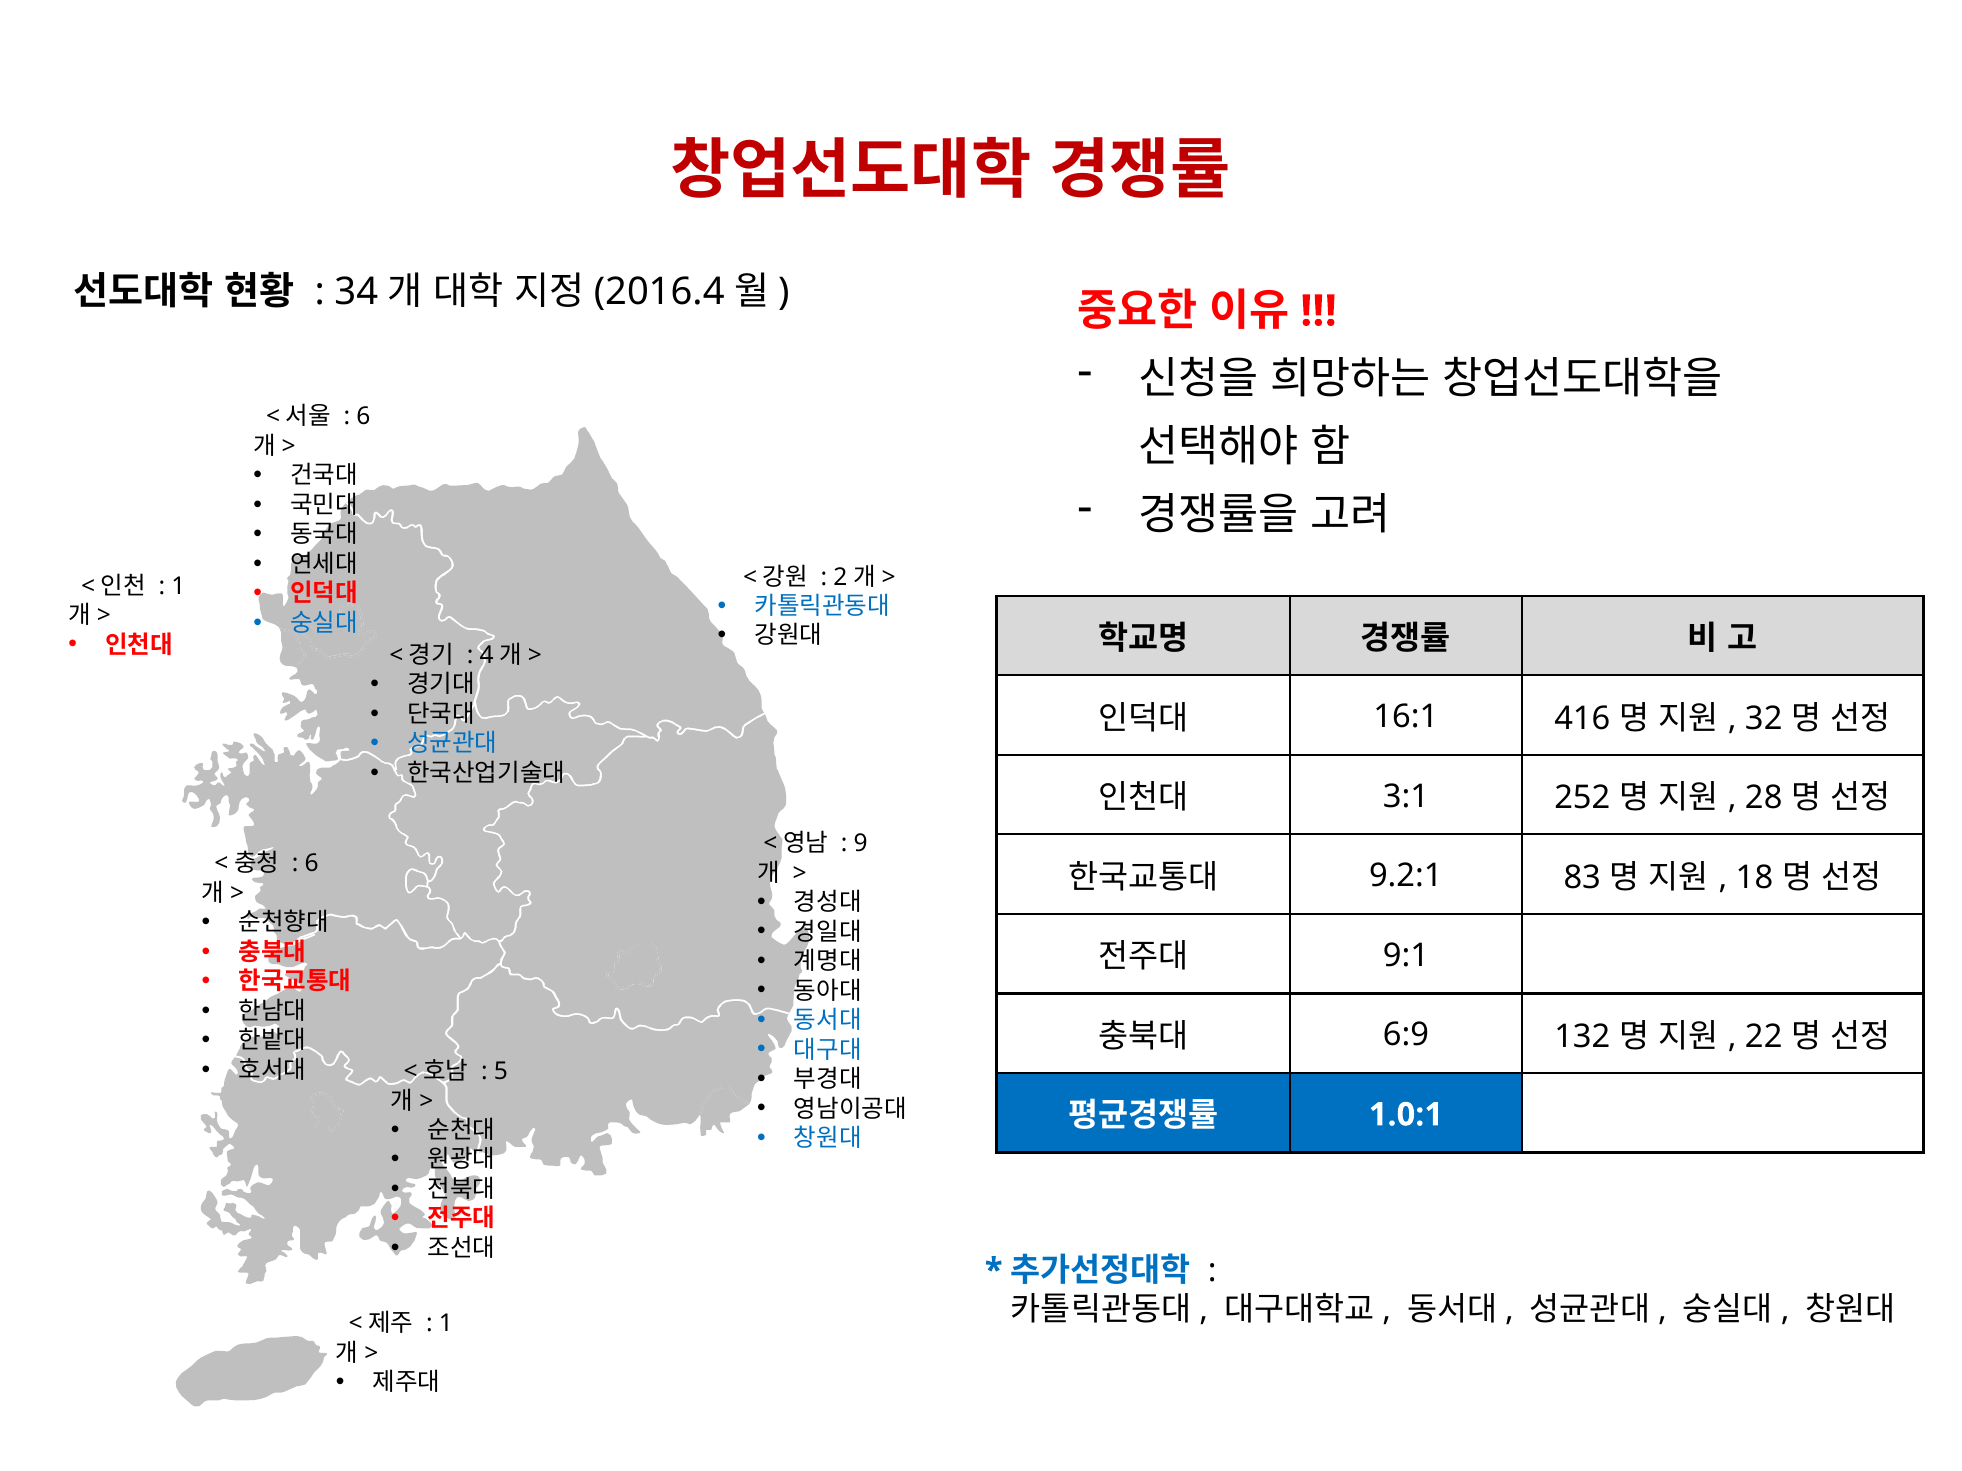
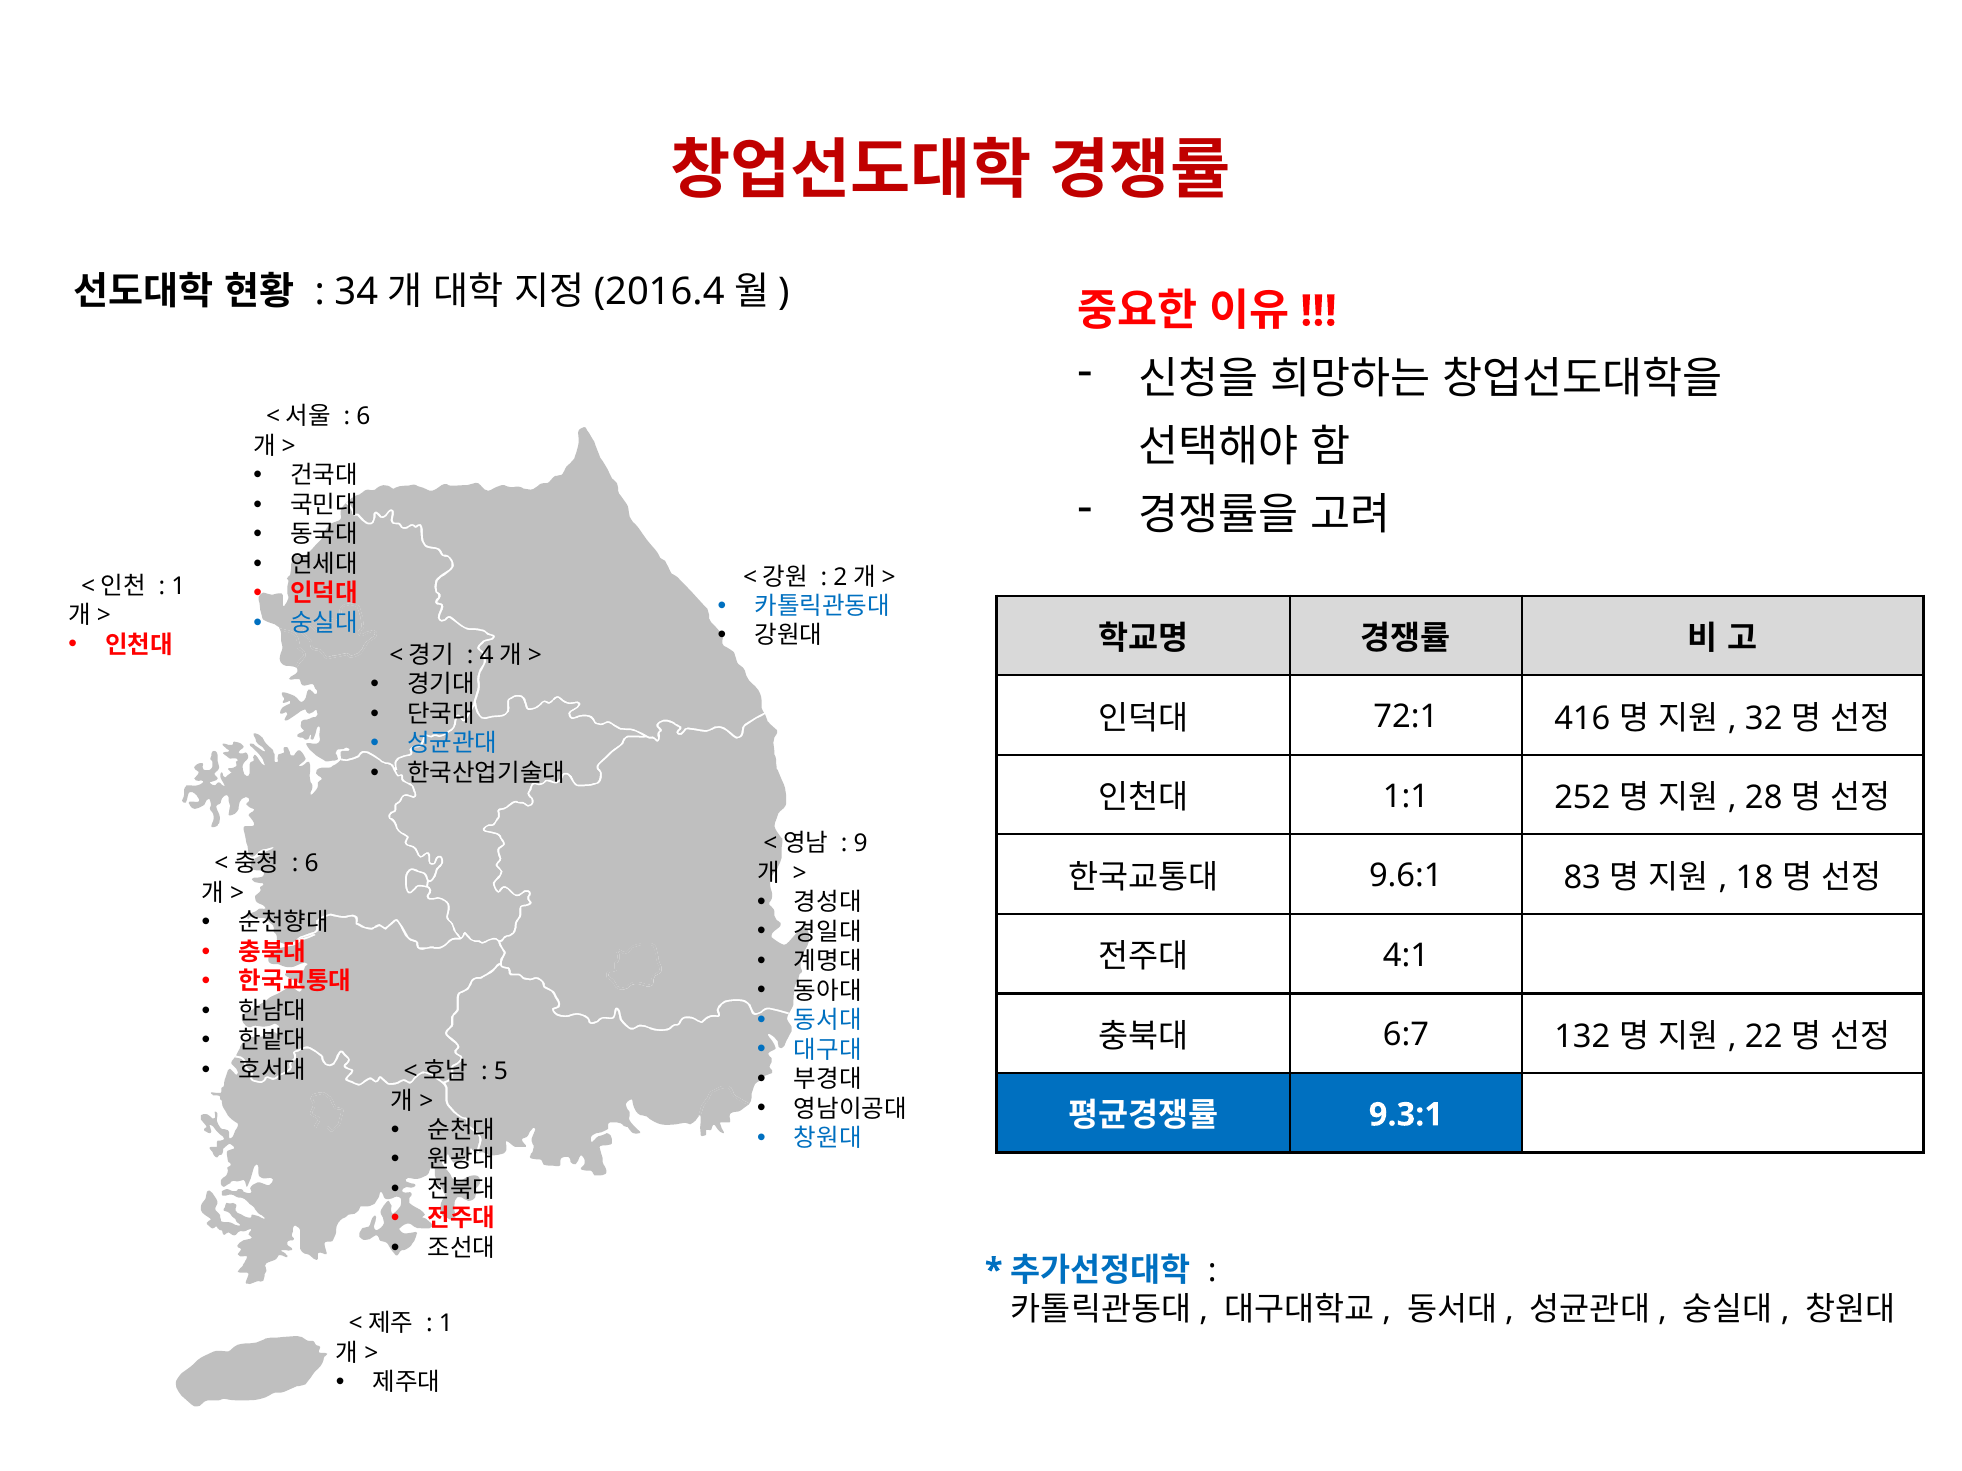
16:1: 16:1 -> 72:1
3:1: 3:1 -> 1:1
9.2:1: 9.2:1 -> 9.6:1
9:1: 9:1 -> 4:1
6:9: 6:9 -> 6:7
1.0:1: 1.0:1 -> 9.3:1
